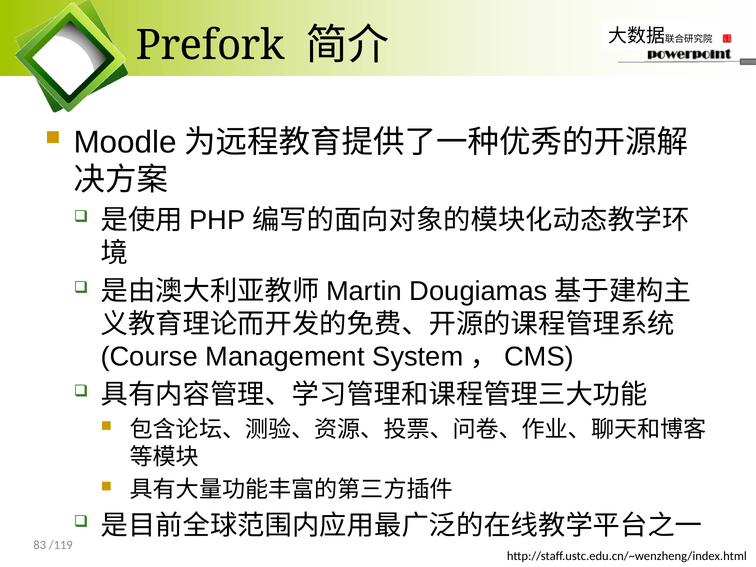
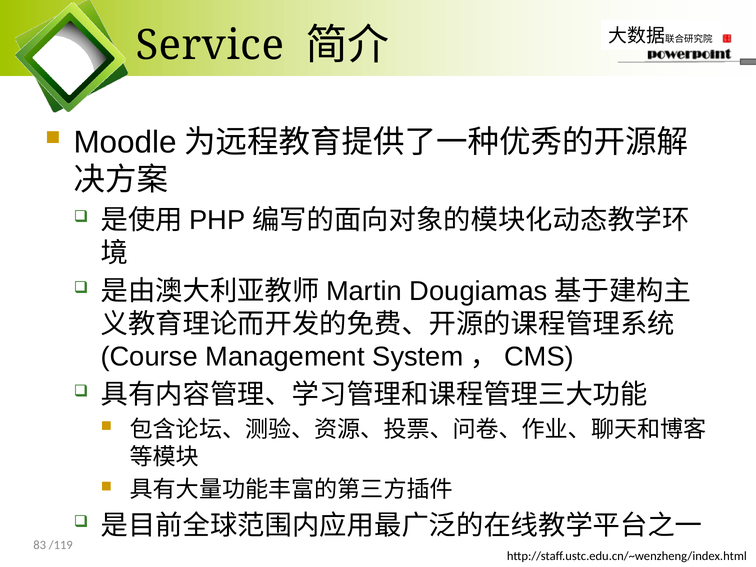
Prefork: Prefork -> Service
